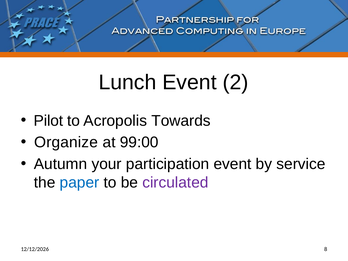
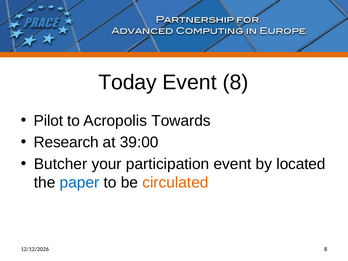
Lunch: Lunch -> Today
Event 2: 2 -> 8
Organize: Organize -> Research
99:00: 99:00 -> 39:00
Autumn: Autumn -> Butcher
service: service -> located
circulated colour: purple -> orange
